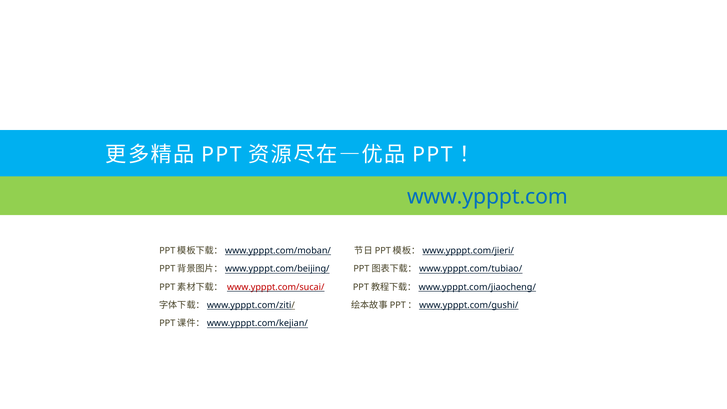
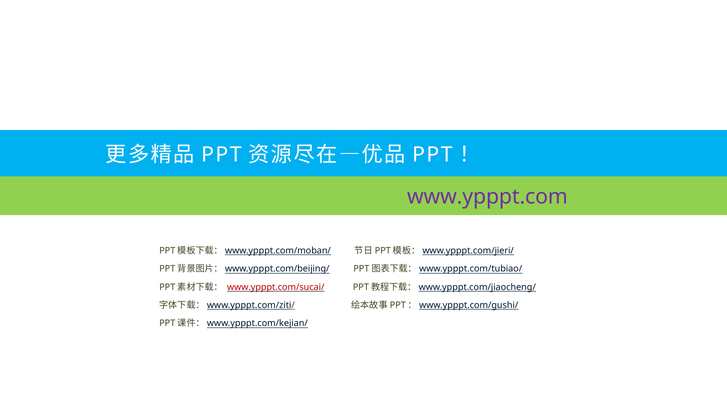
www.ypppt.com colour: blue -> purple
